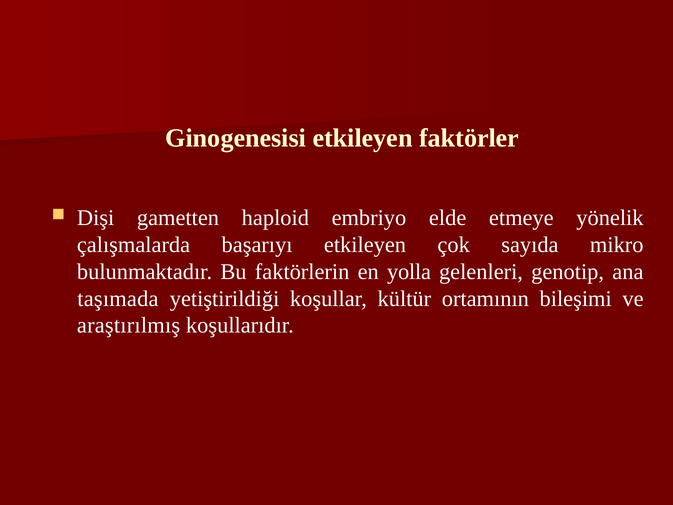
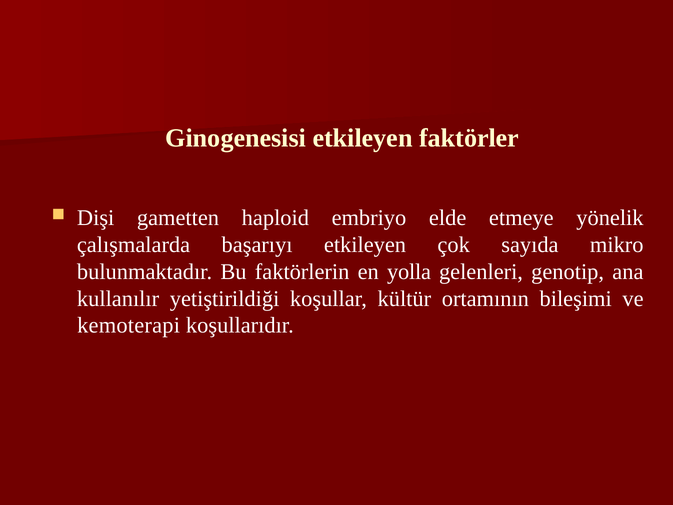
taşımada: taşımada -> kullanılır
araştırılmış: araştırılmış -> kemoterapi
